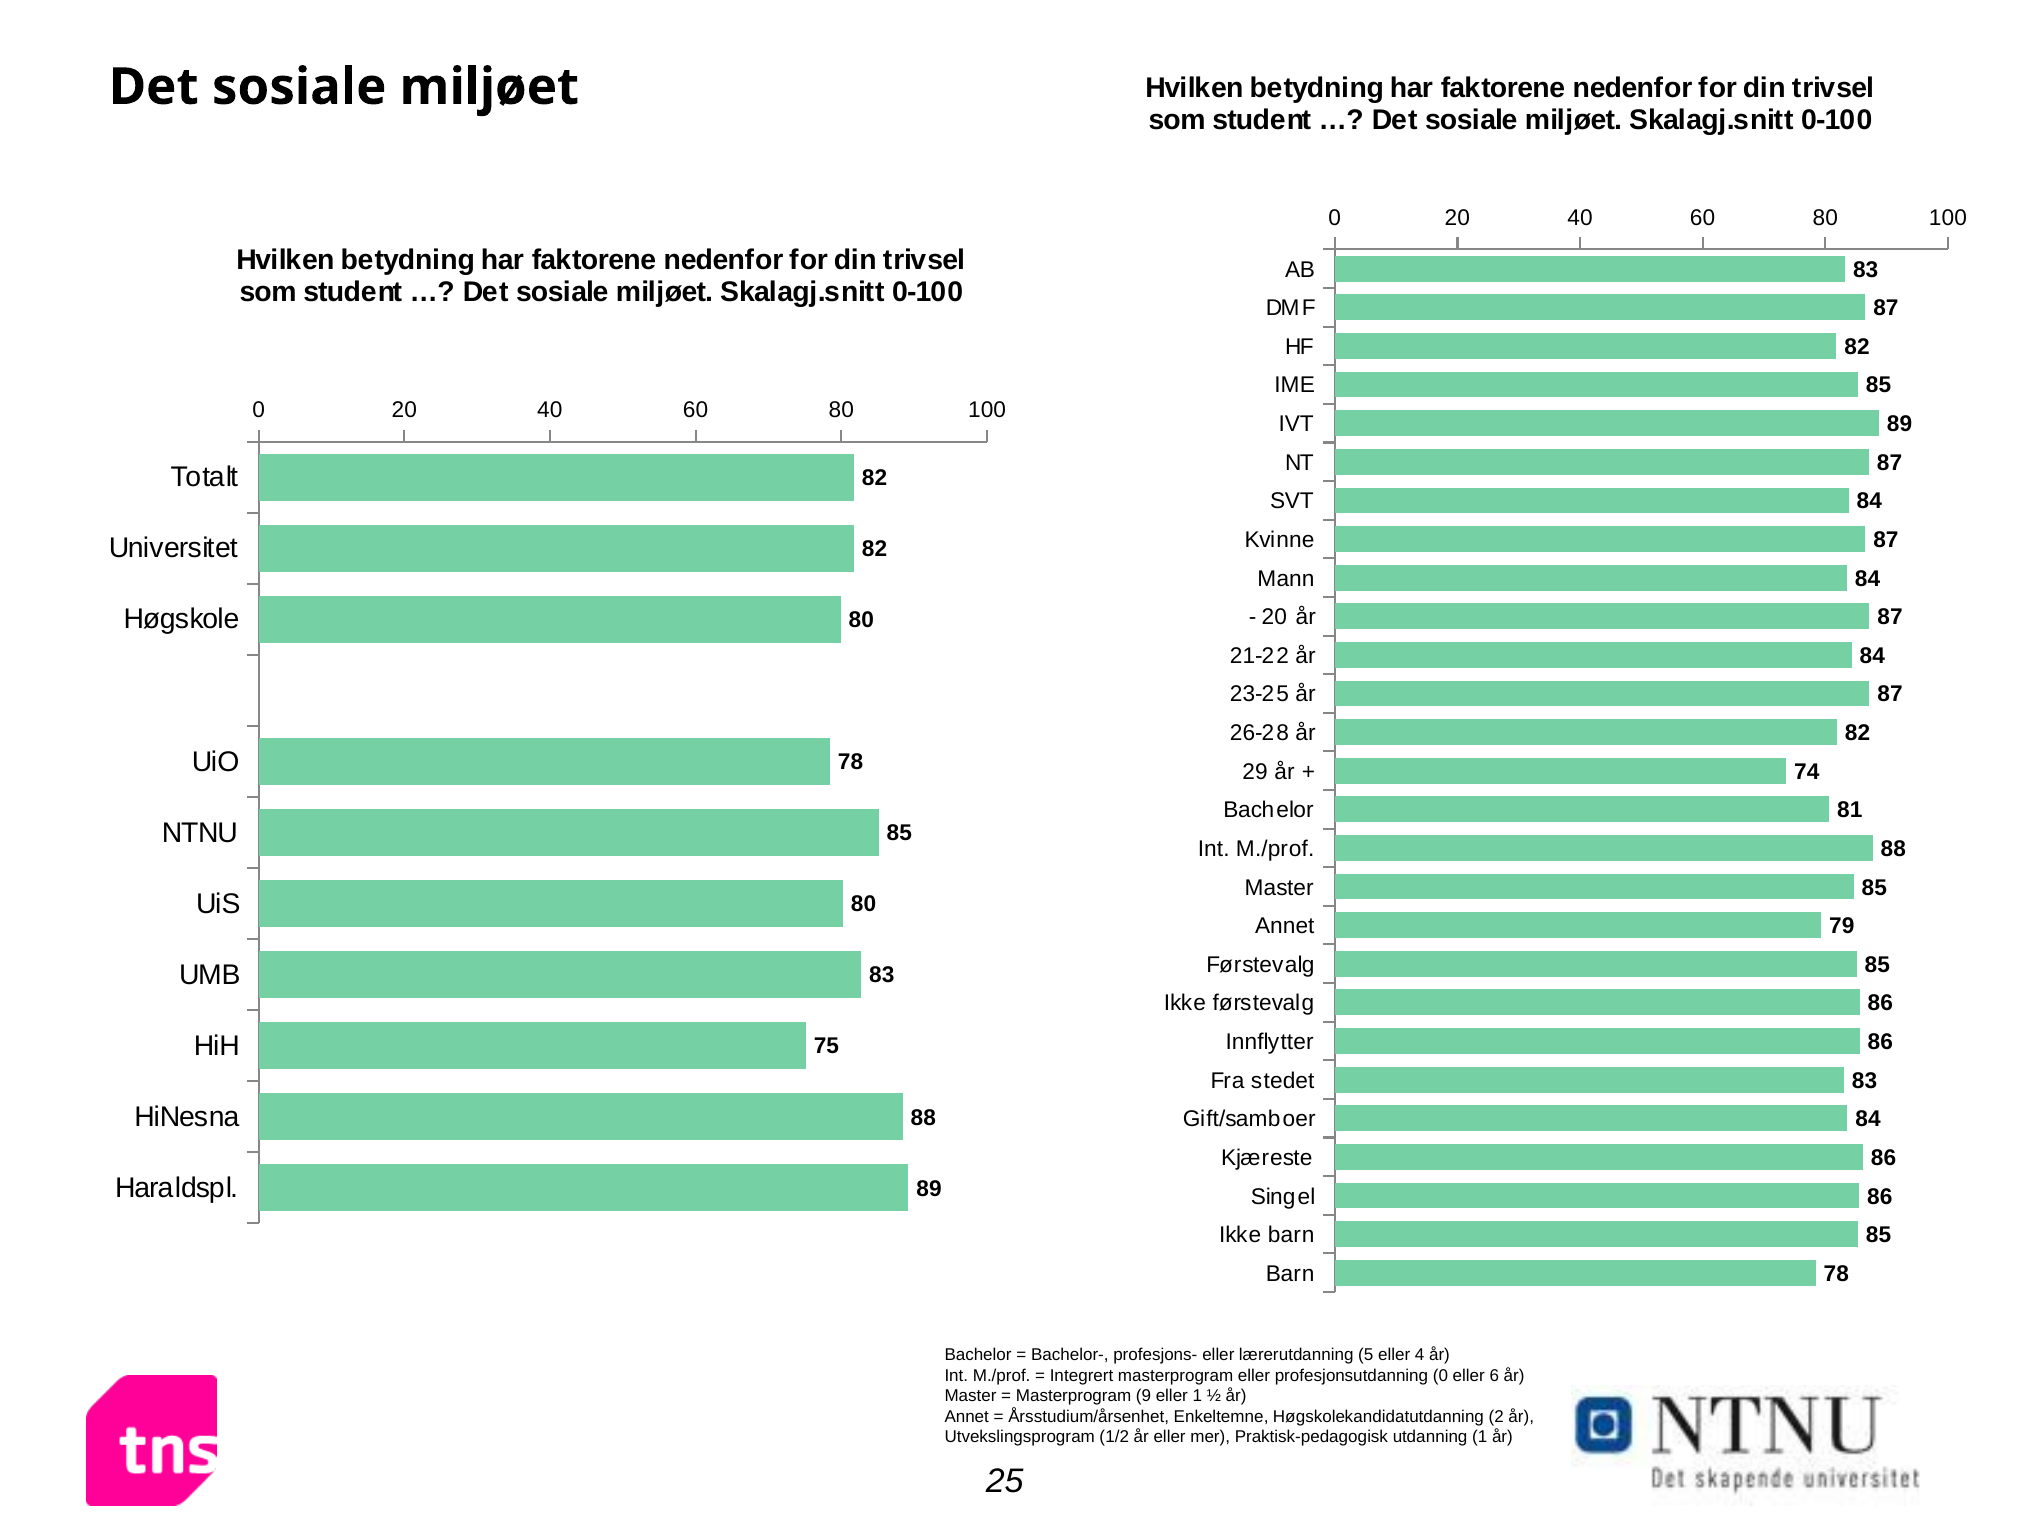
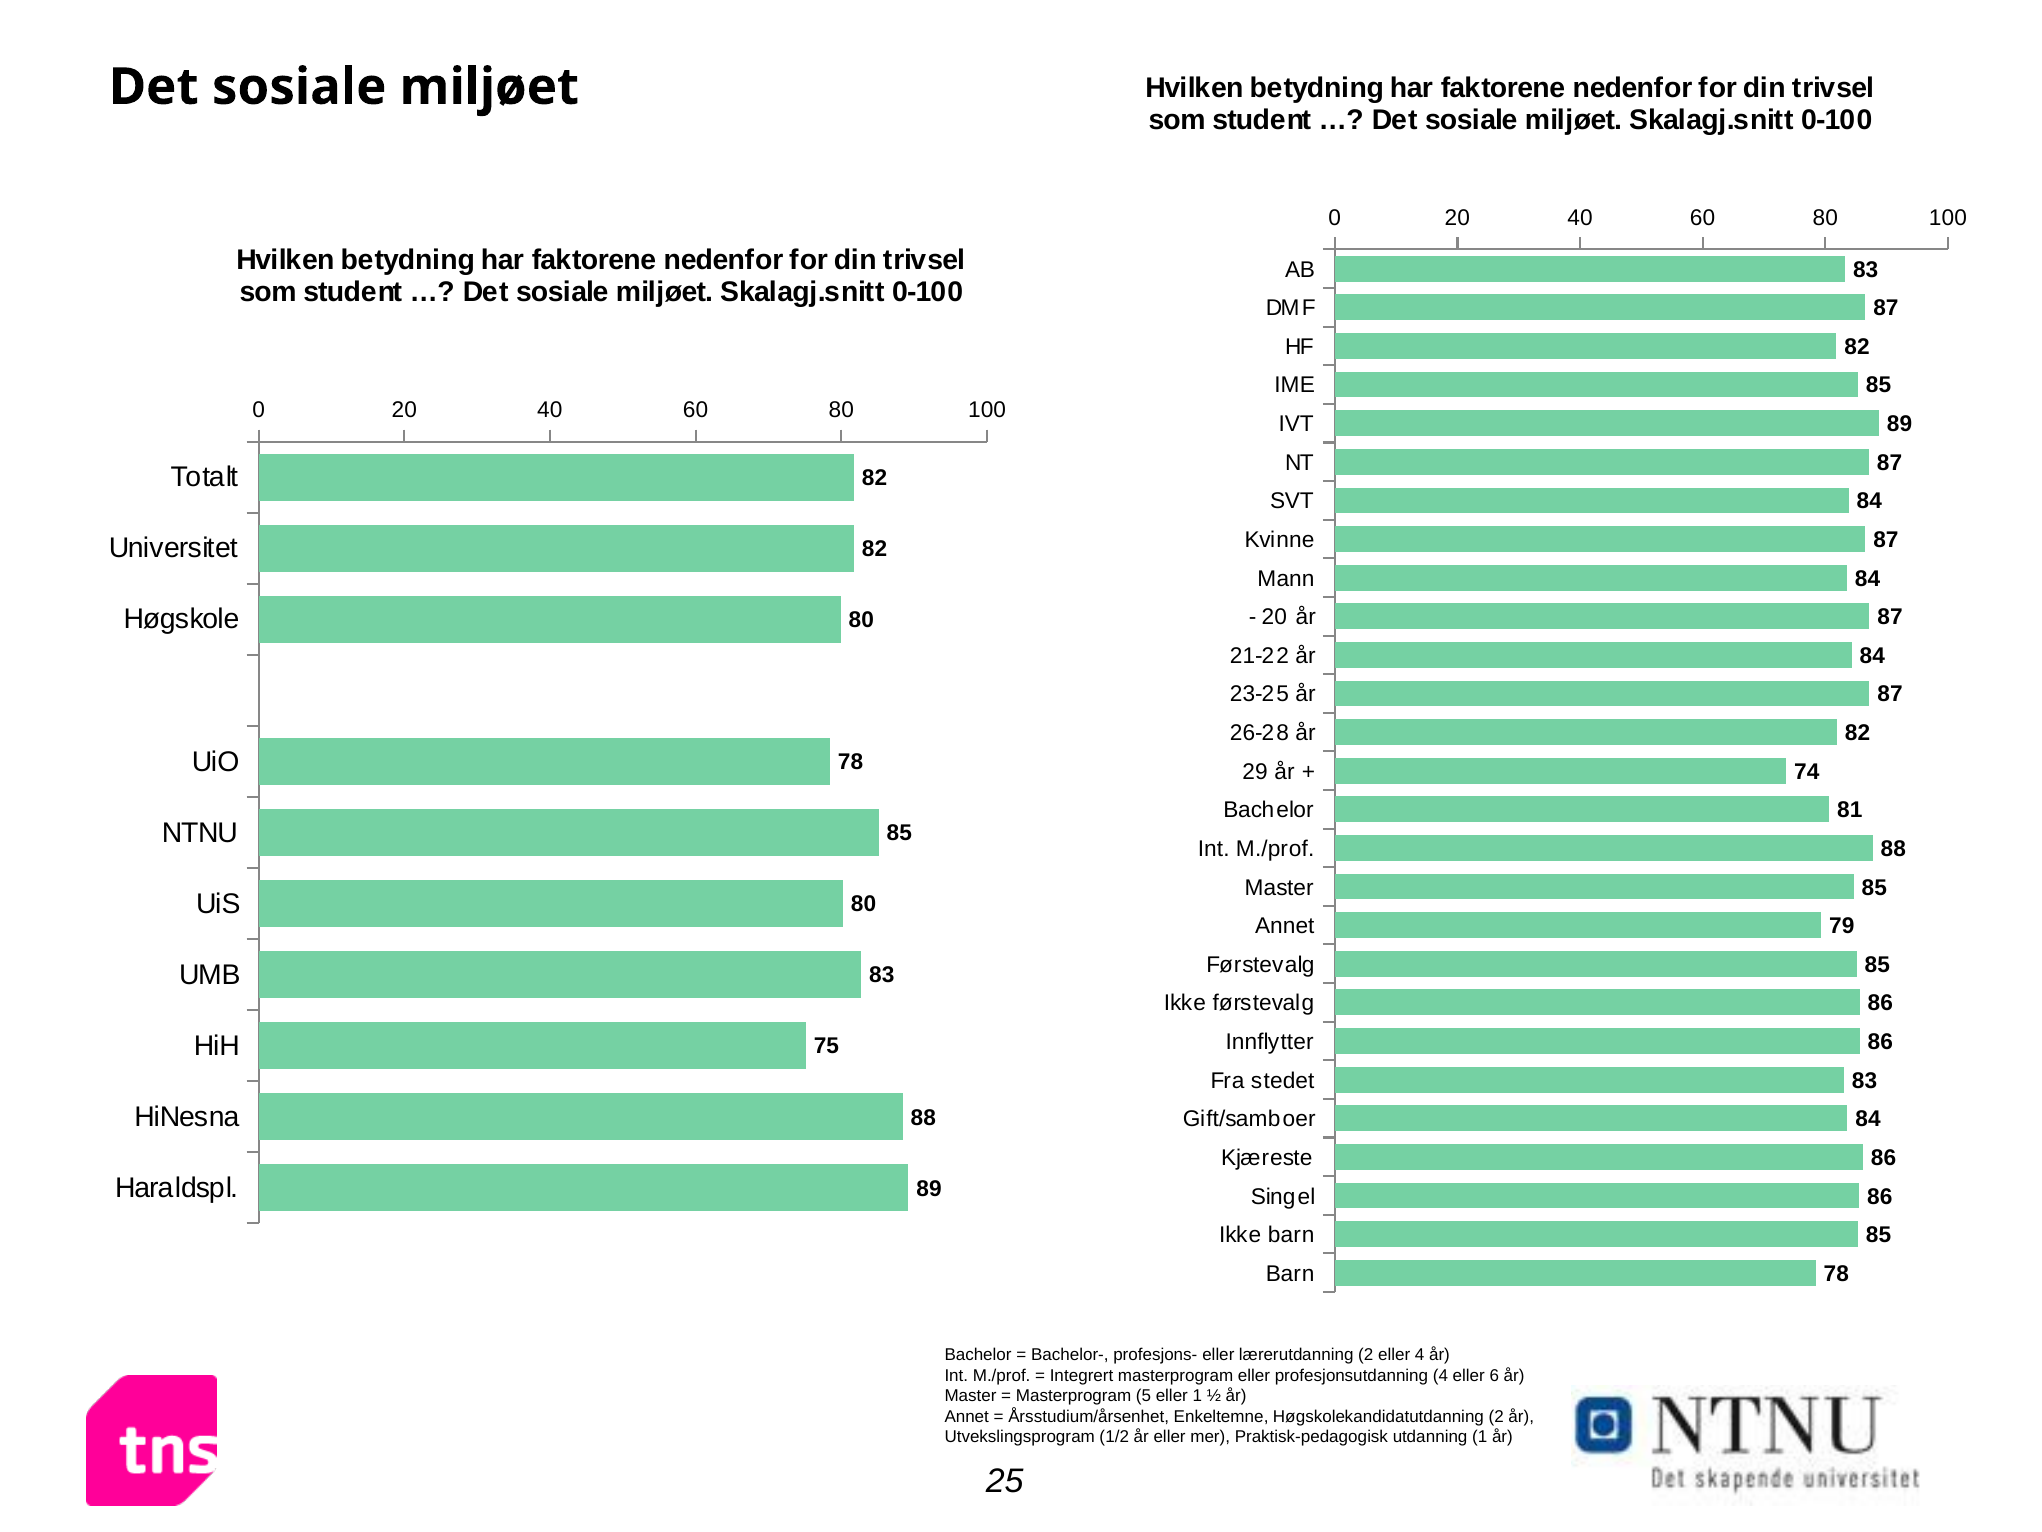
lærerutdanning 5: 5 -> 2
profesjonsutdanning 0: 0 -> 4
9: 9 -> 5
